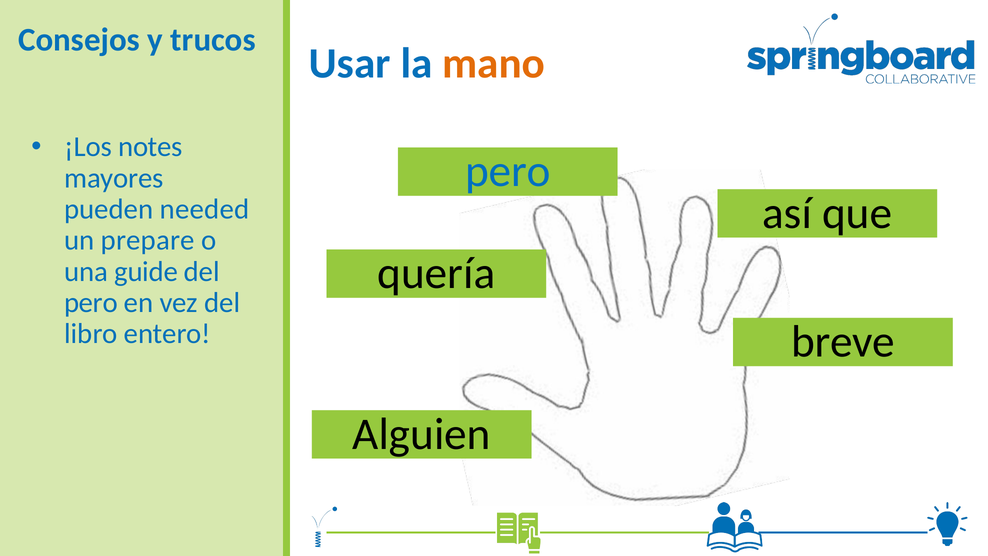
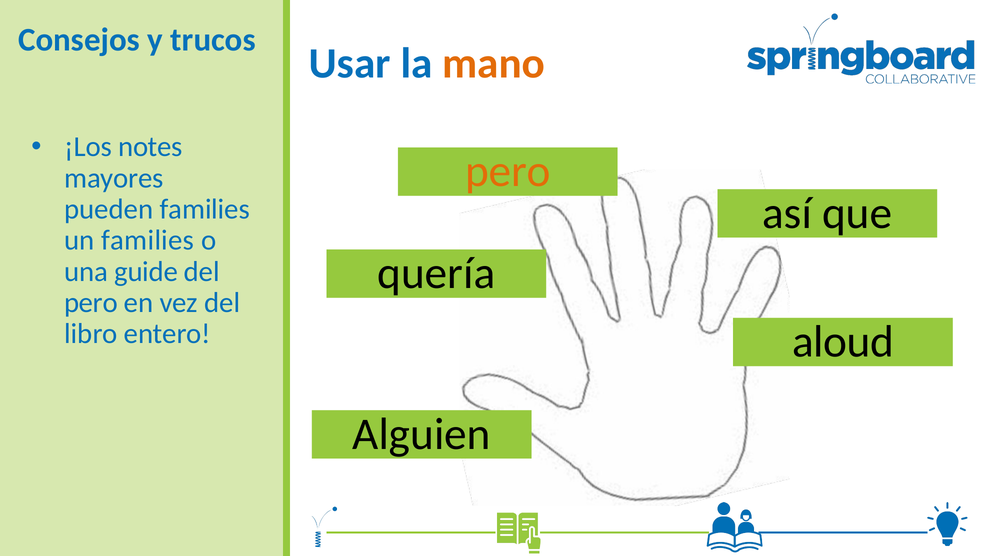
pero at (508, 171) colour: blue -> orange
pueden needed: needed -> families
un prepare: prepare -> families
breve: breve -> aloud
